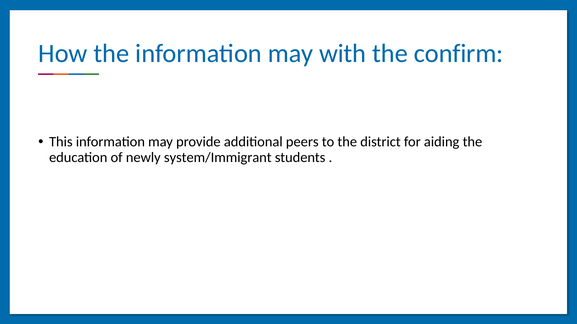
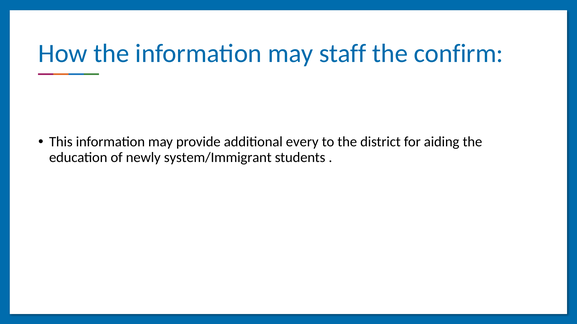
with: with -> staff
peers: peers -> every
